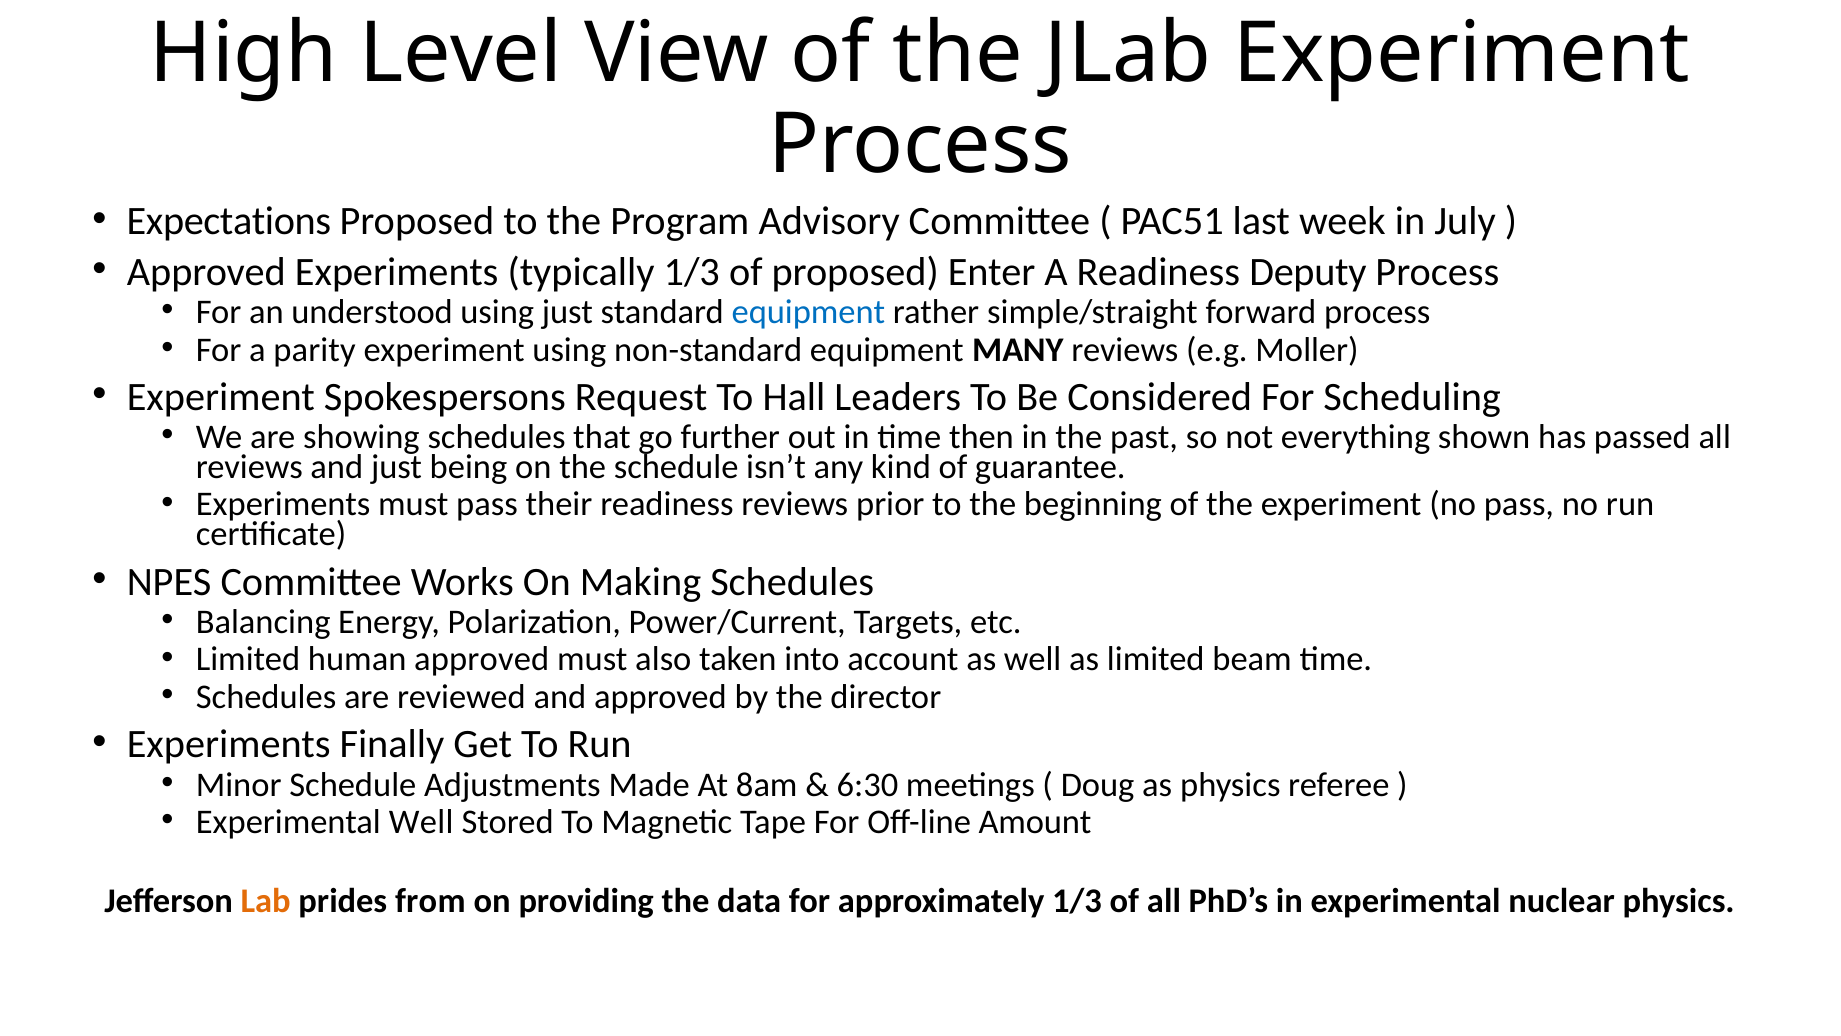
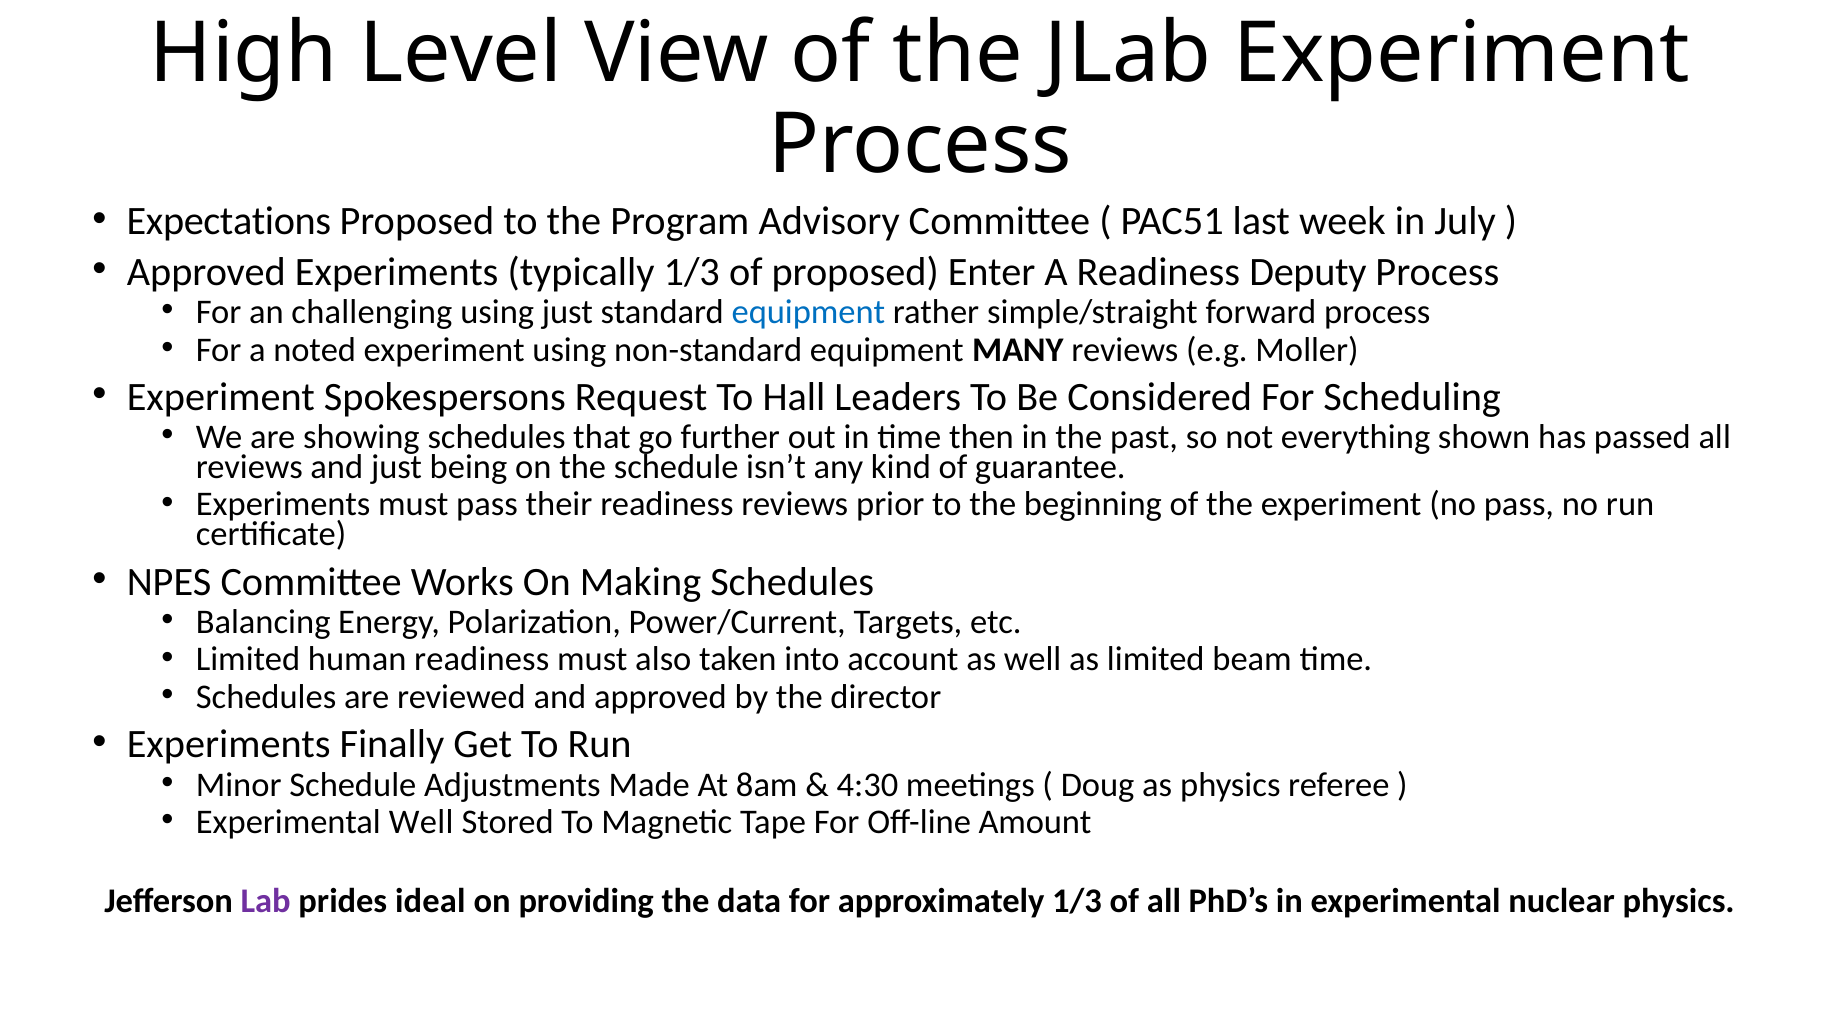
understood: understood -> challenging
parity: parity -> noted
human approved: approved -> readiness
6:30: 6:30 -> 4:30
Lab colour: orange -> purple
from: from -> ideal
